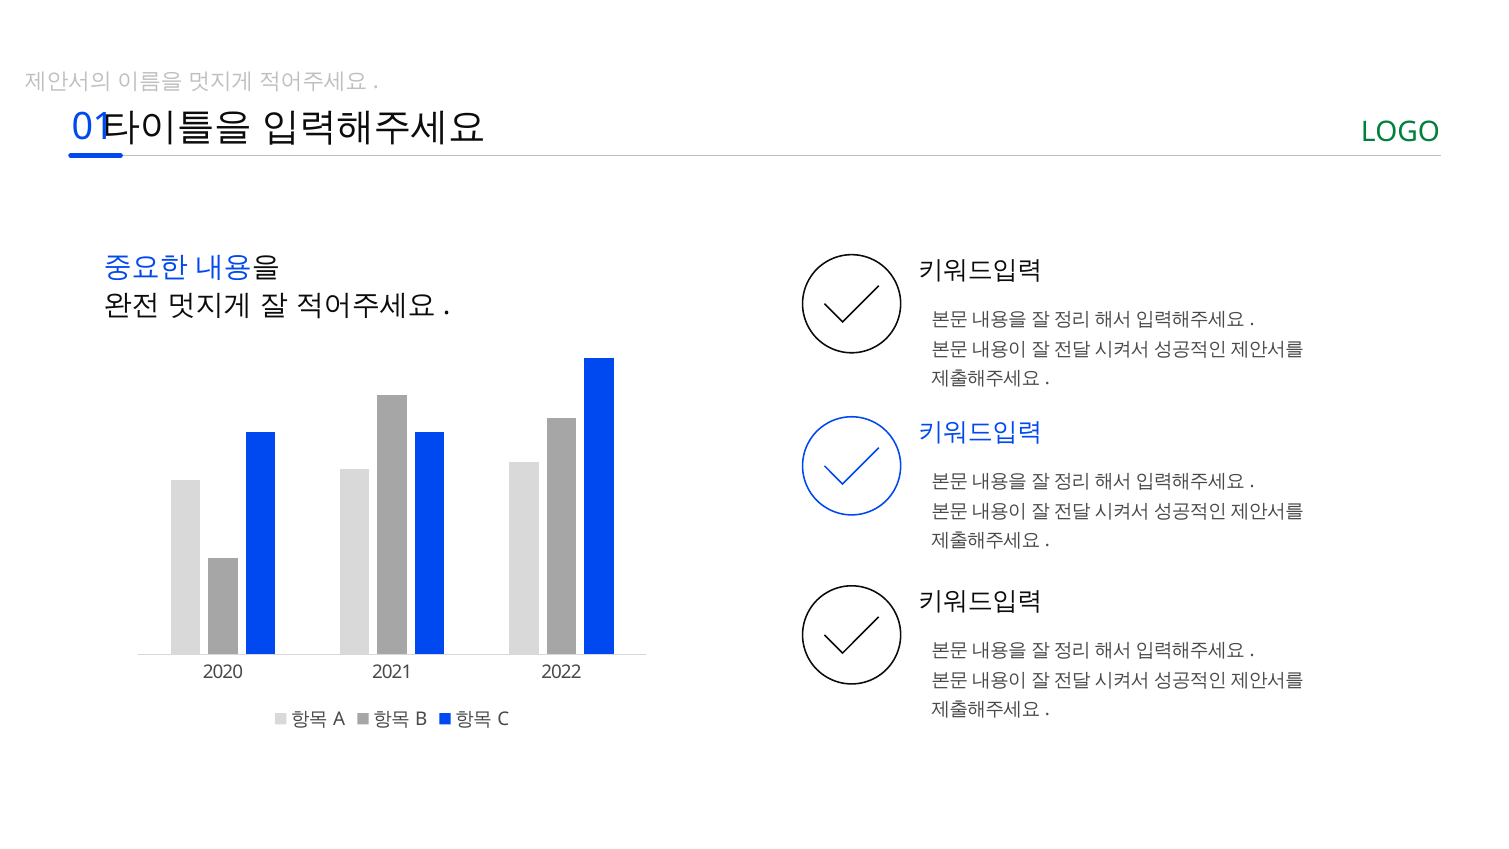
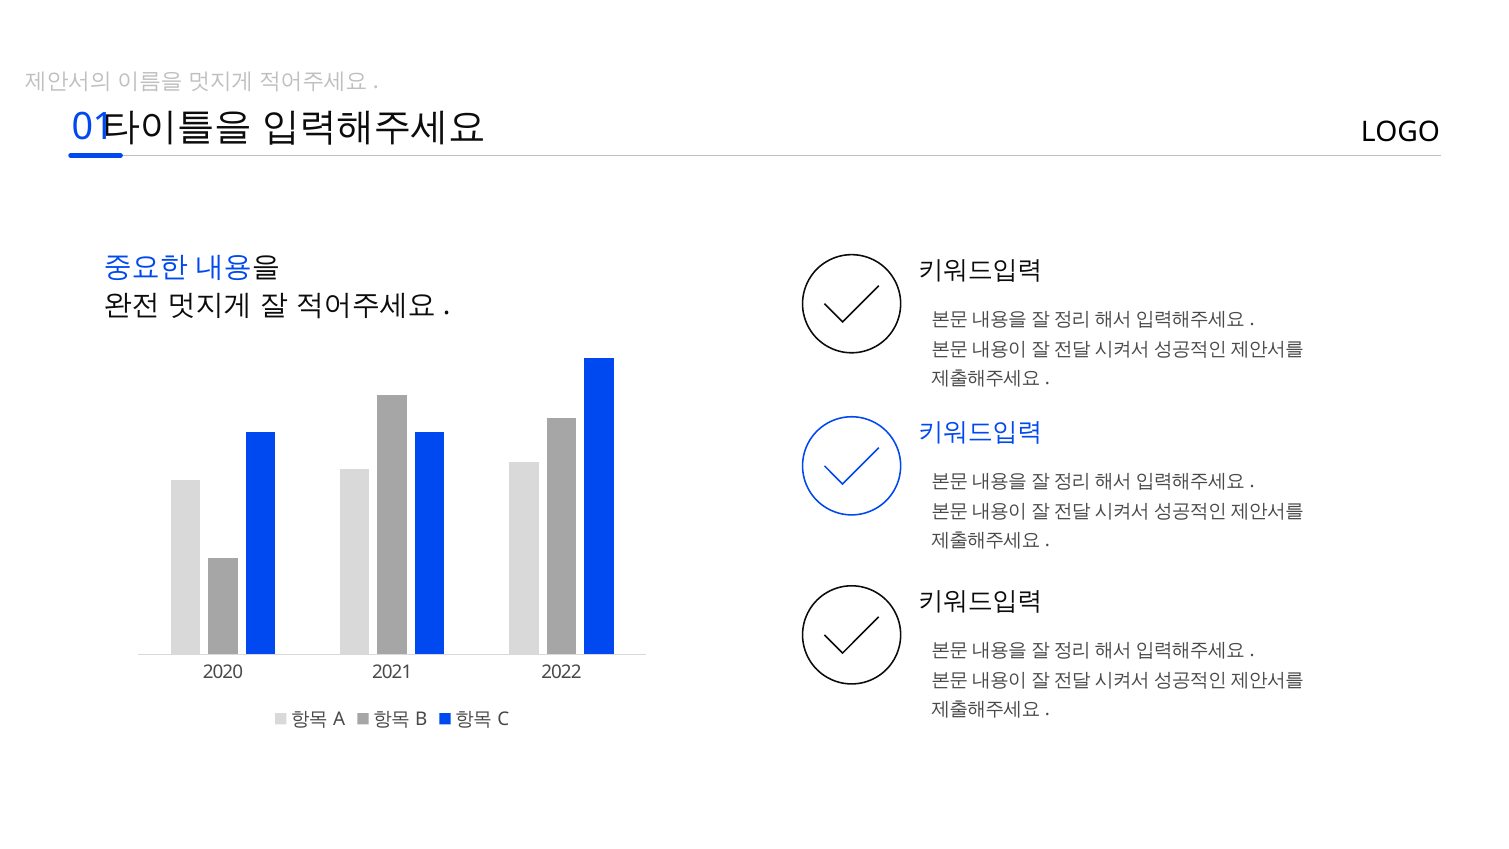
LOGO colour: green -> black
